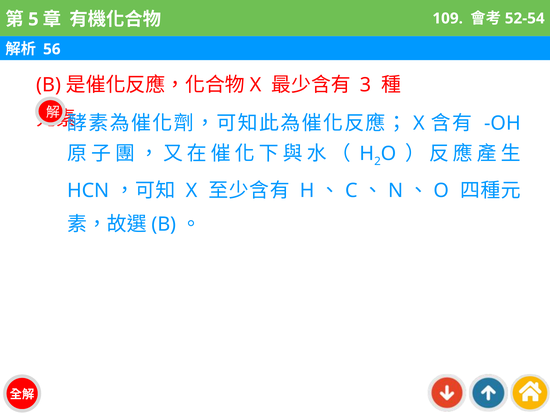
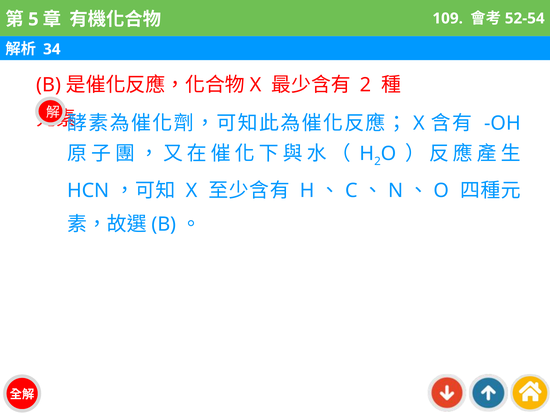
56: 56 -> 34
3 at (366, 85): 3 -> 2
